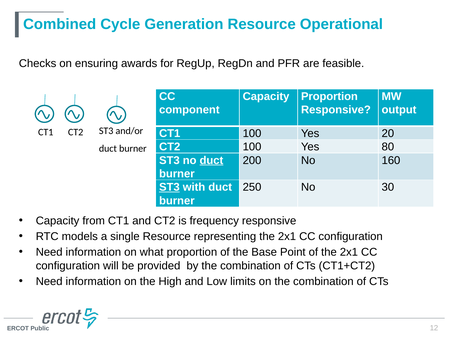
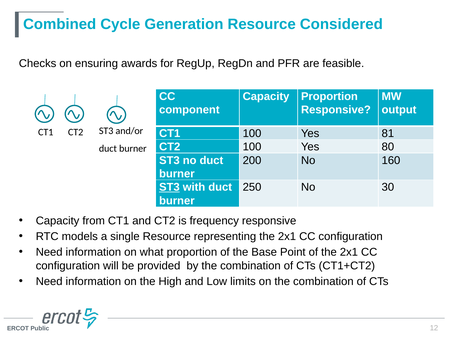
Operational: Operational -> Considered
20: 20 -> 81
duct at (211, 160) underline: present -> none
